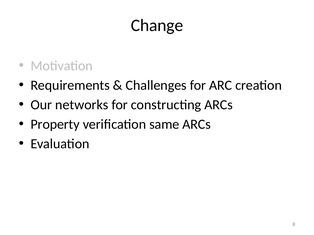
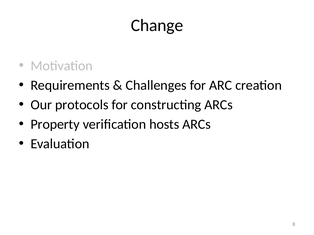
networks: networks -> protocols
same: same -> hosts
